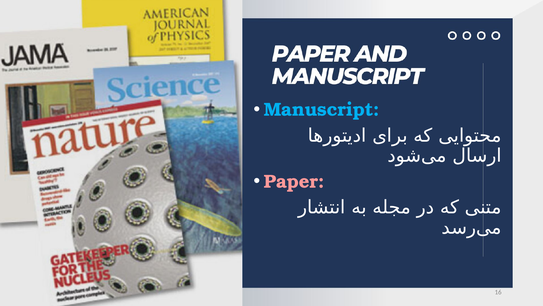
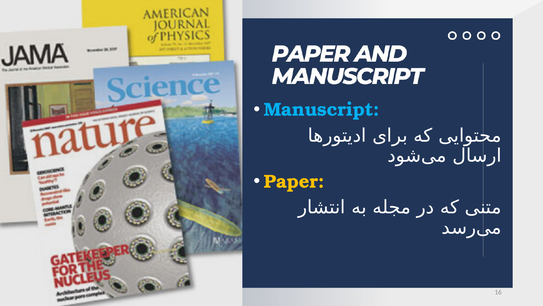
Paper colour: pink -> yellow
